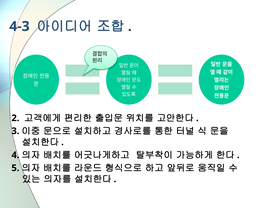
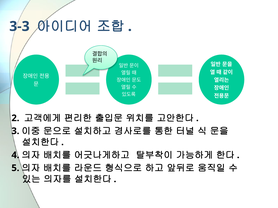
4-3: 4-3 -> 3-3
